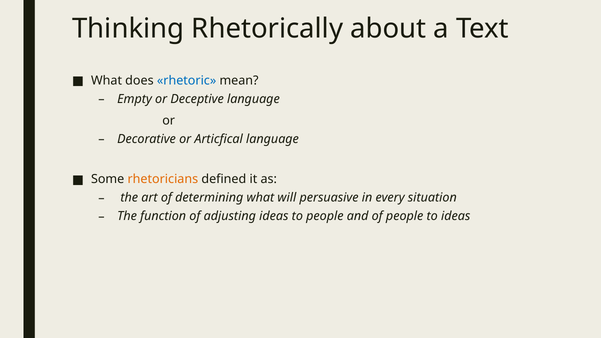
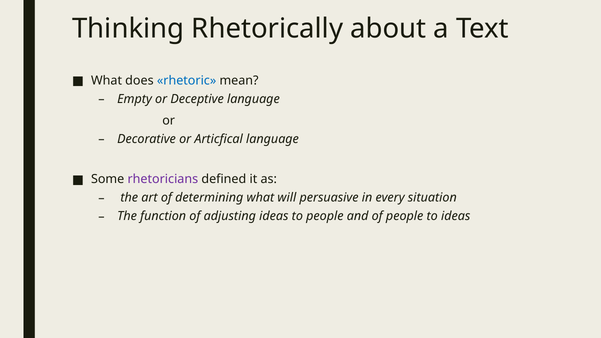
rhetoricians colour: orange -> purple
